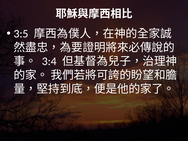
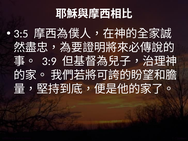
3:4: 3:4 -> 3:9
